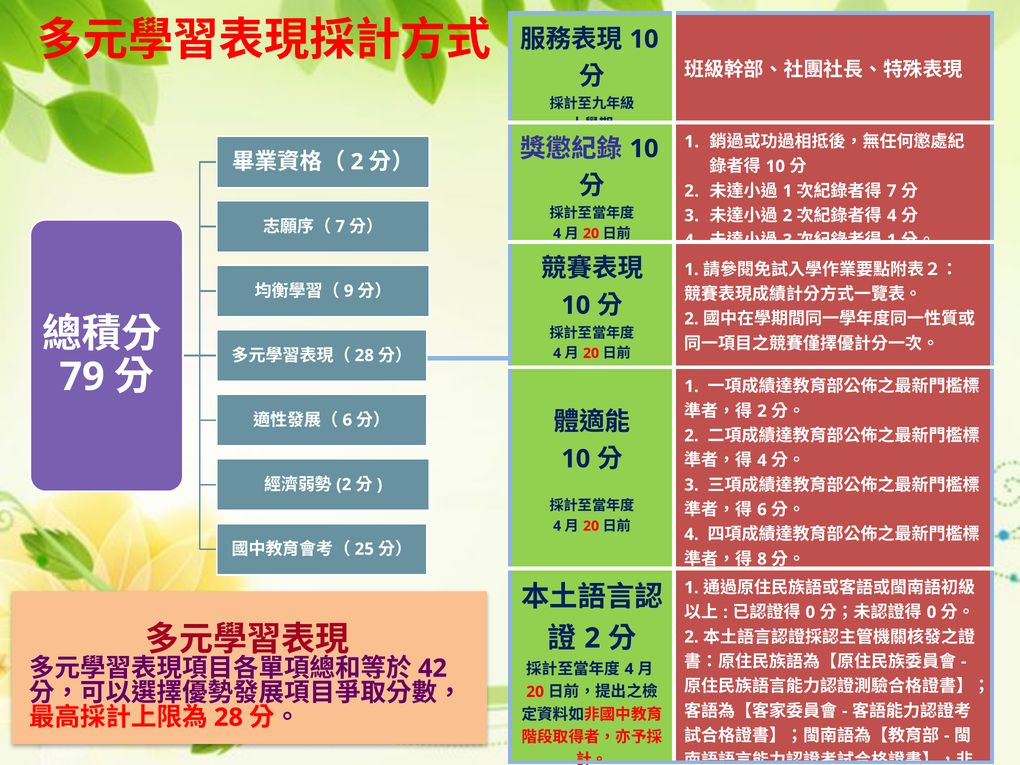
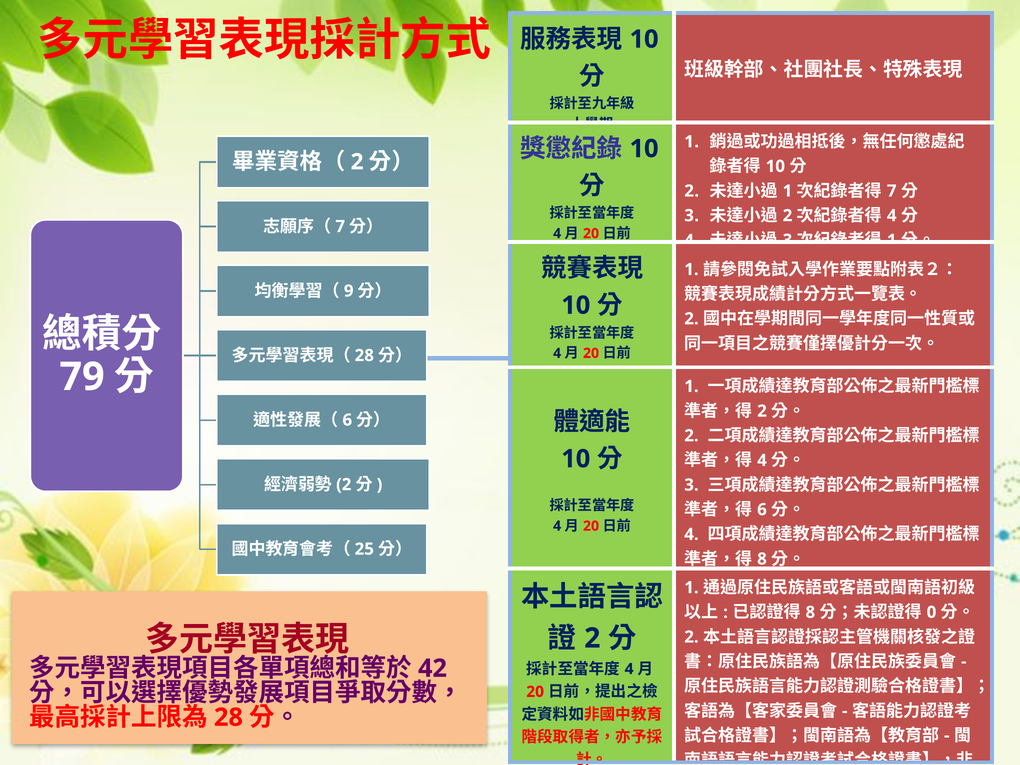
0 at (810, 612): 0 -> 8
